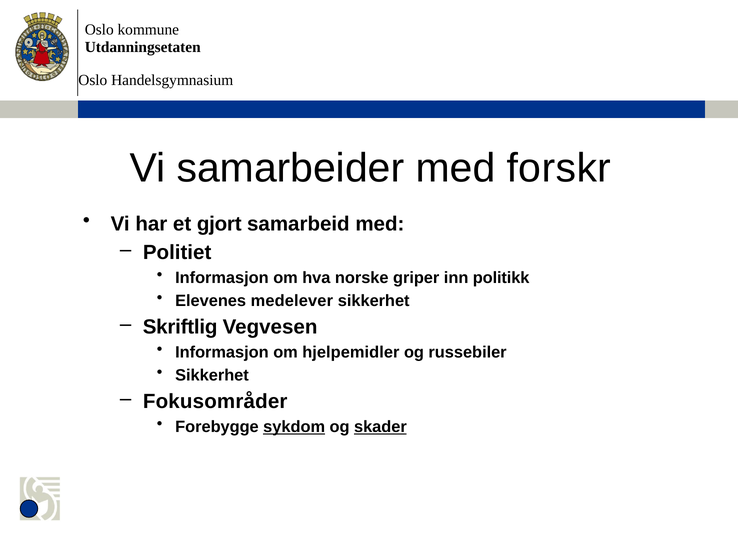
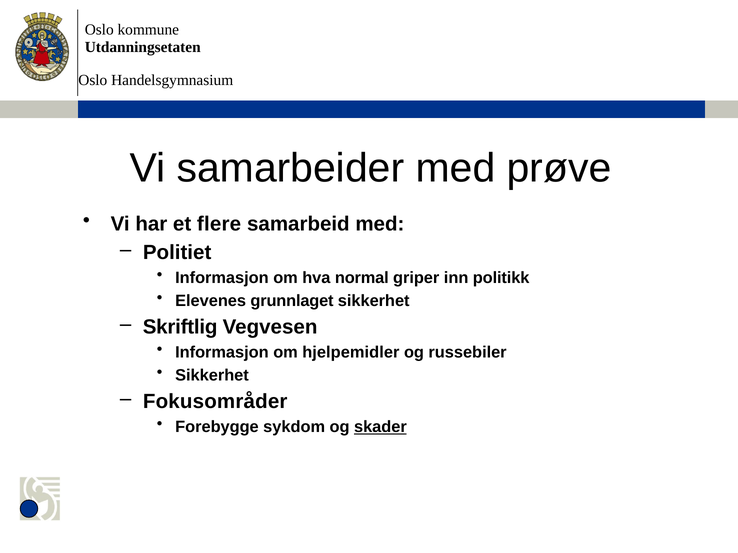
forskr: forskr -> prøve
gjort: gjort -> flere
norske: norske -> normal
medelever: medelever -> grunnlaget
sykdom underline: present -> none
